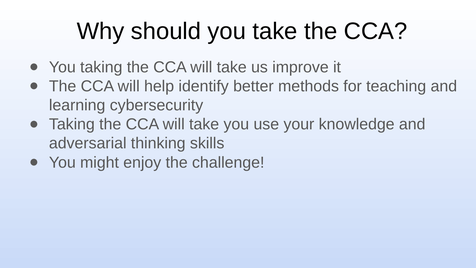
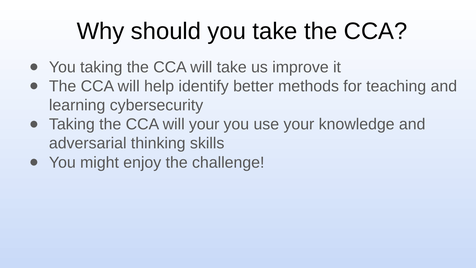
take at (204, 124): take -> your
